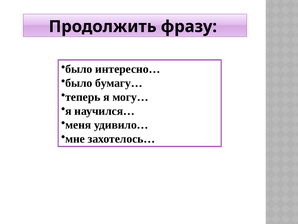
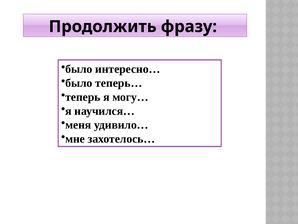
бумагу…: бумагу… -> теперь…
